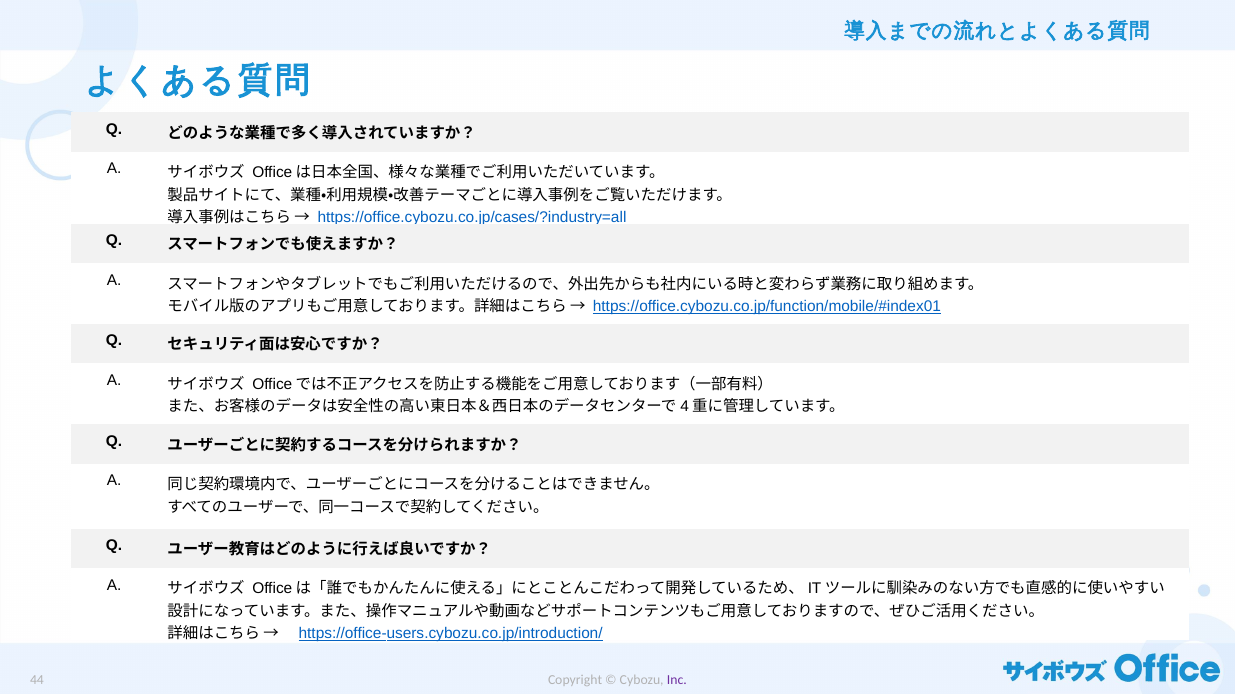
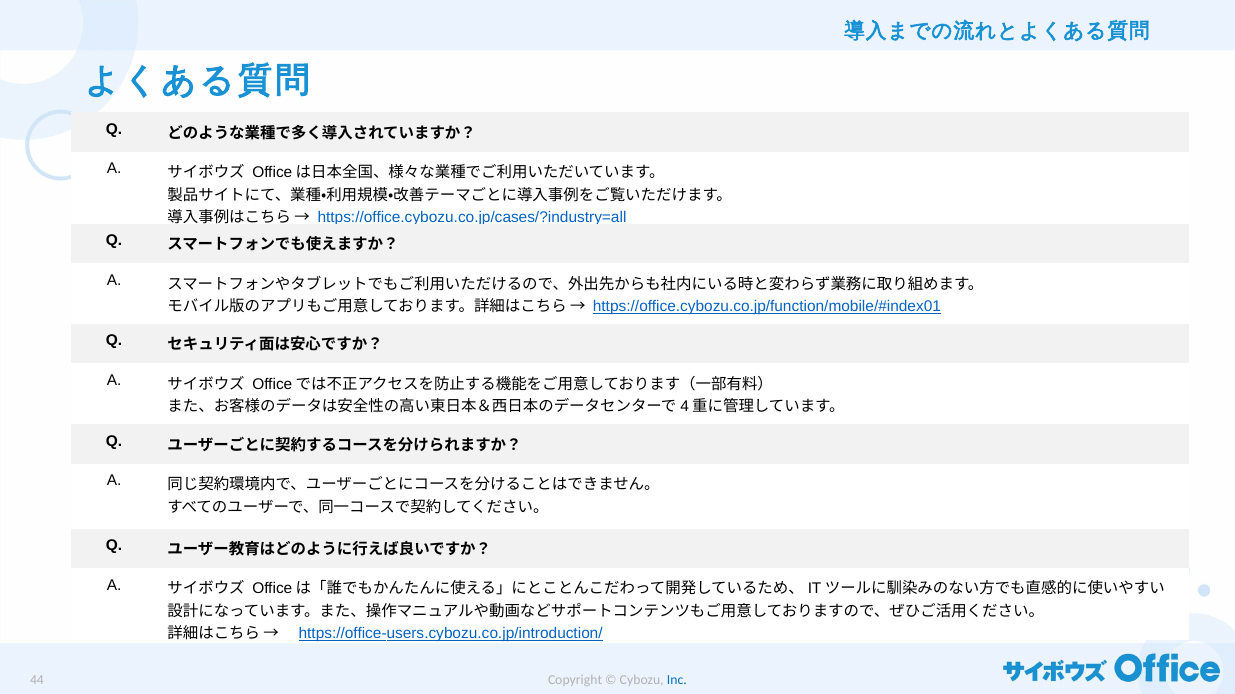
Inc colour: purple -> blue
